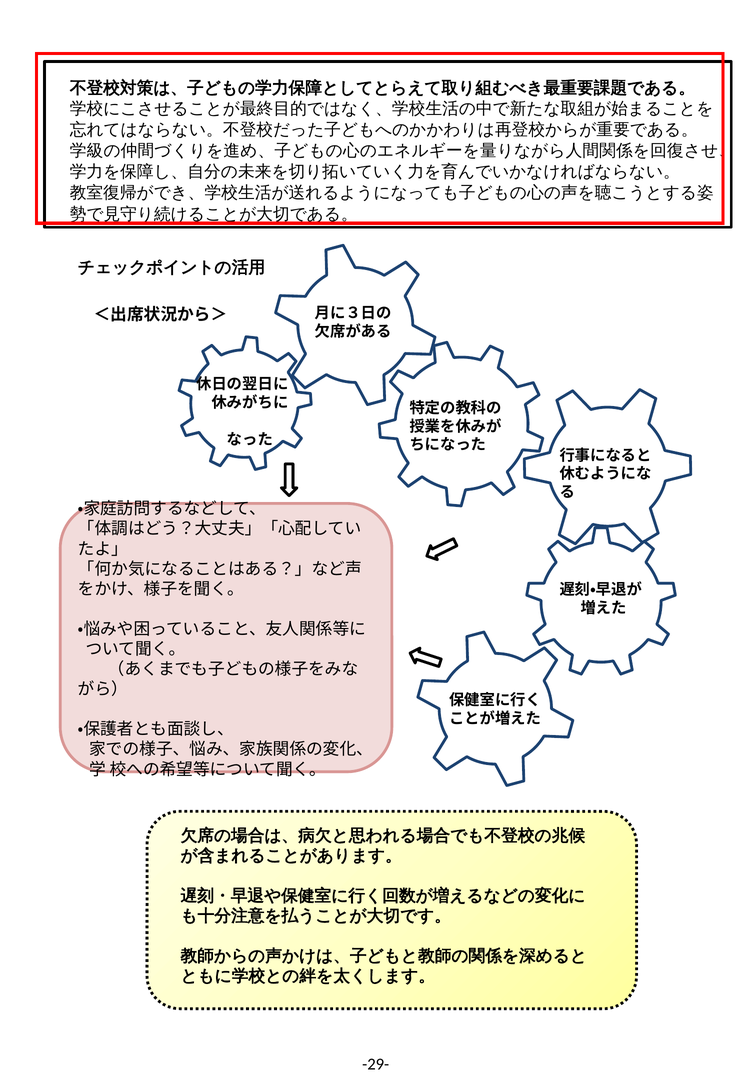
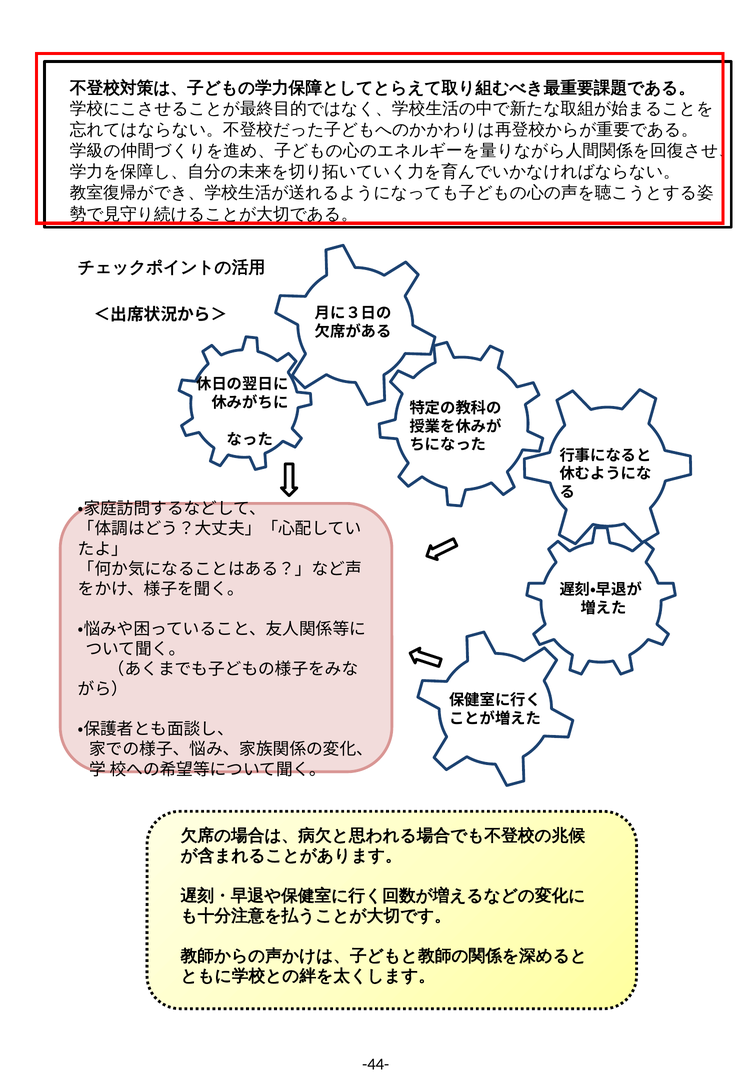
-29-: -29- -> -44-
